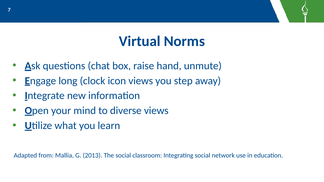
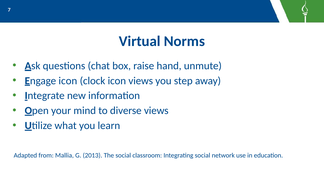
Engage long: long -> icon
